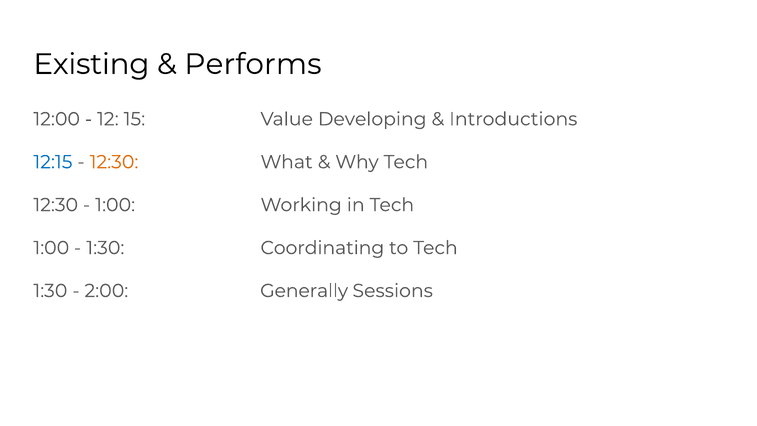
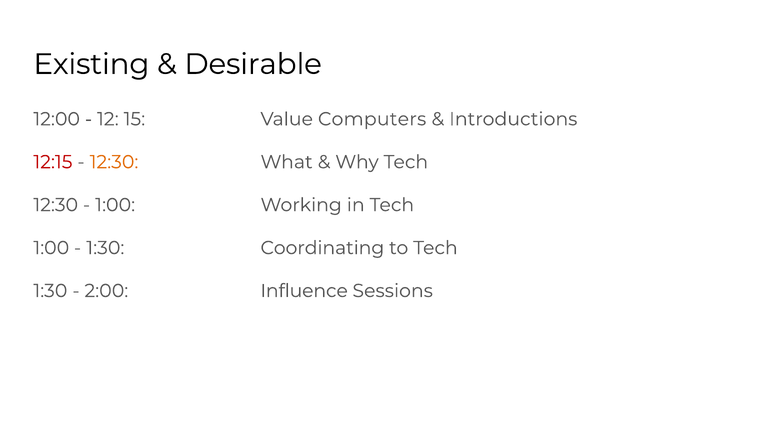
Performs: Performs -> Desirable
Developing: Developing -> Computers
12:15 colour: blue -> red
Generally: Generally -> Influence
